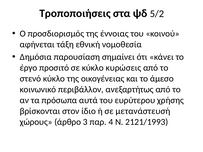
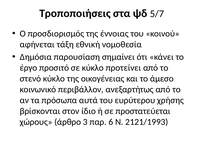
5/2: 5/2 -> 5/7
κυρώσεις: κυρώσεις -> προτείνει
μετανάστευσή: μετανάστευσή -> προστατεύεται
4: 4 -> 6
